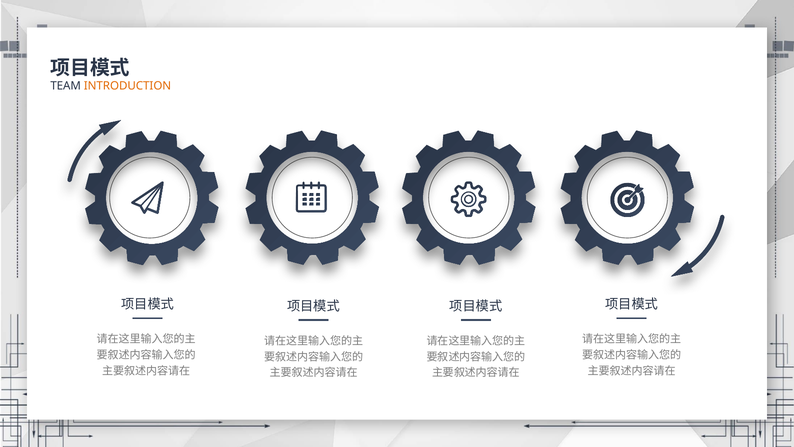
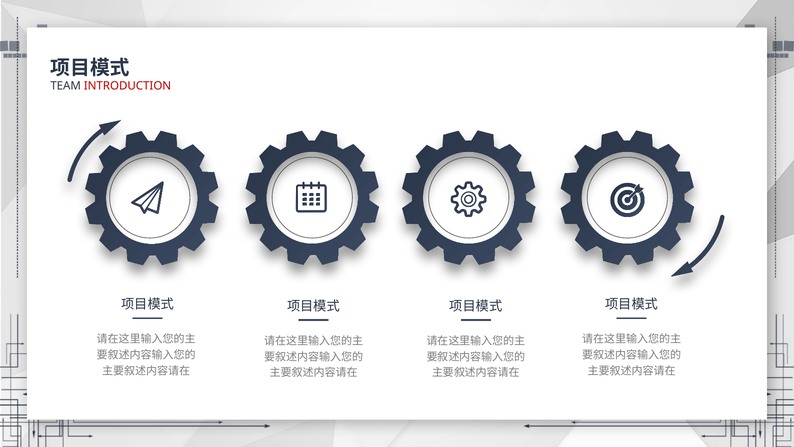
INTRODUCTION colour: orange -> red
